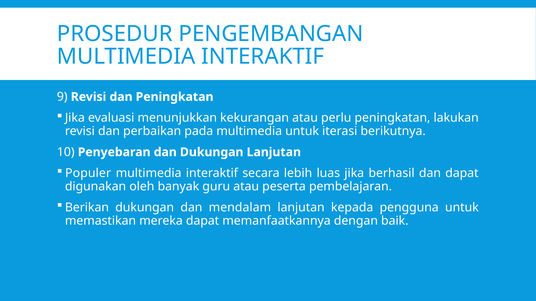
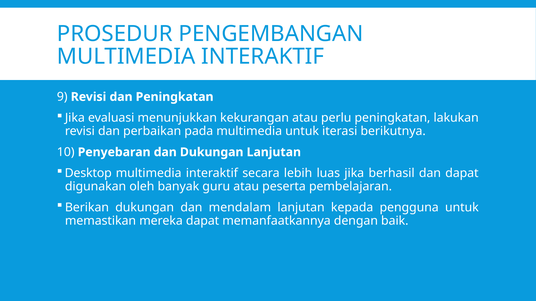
Populer: Populer -> Desktop
